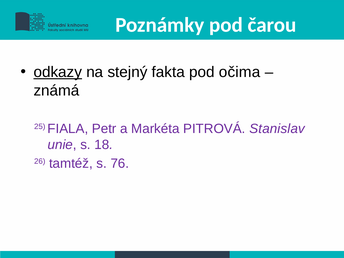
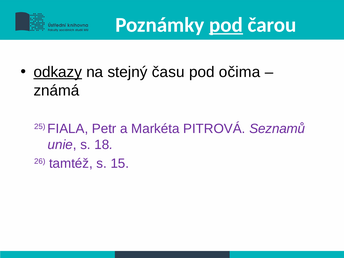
pod at (226, 25) underline: none -> present
fakta: fakta -> času
Stanislav: Stanislav -> Seznamů
76: 76 -> 15
